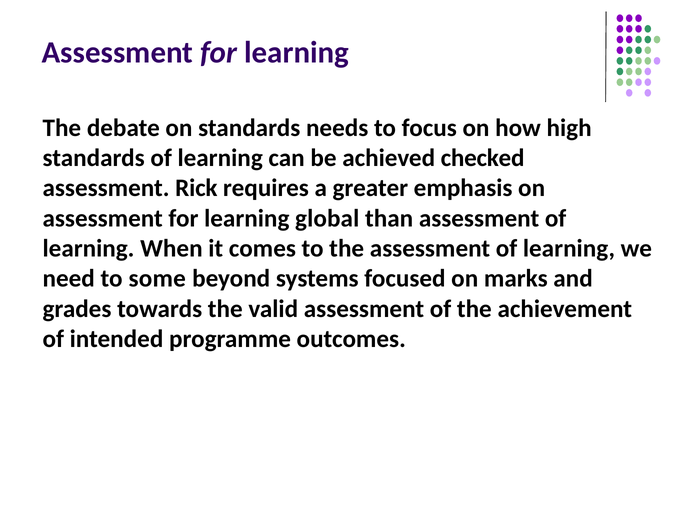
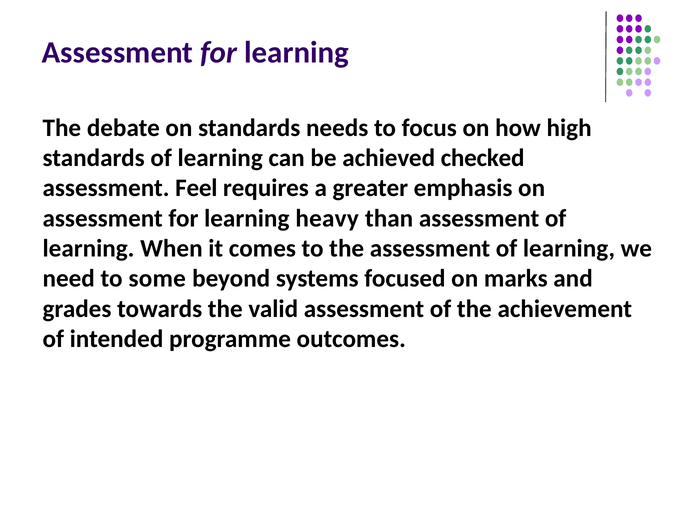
Rick: Rick -> Feel
global: global -> heavy
